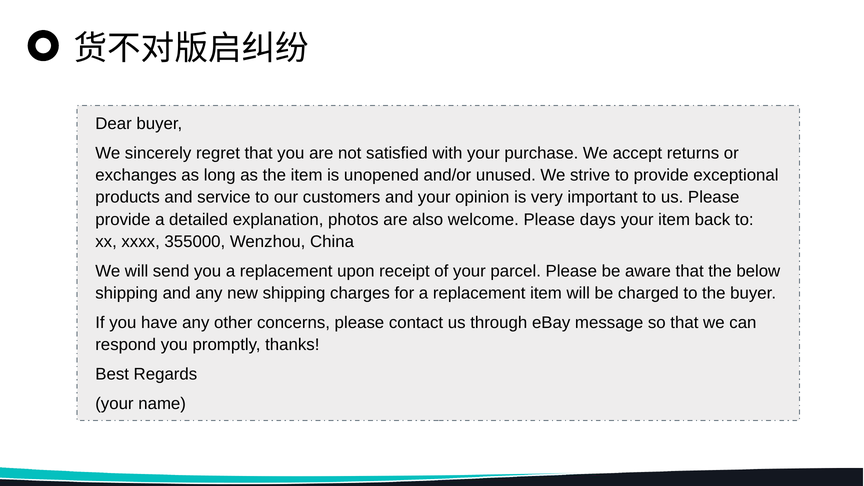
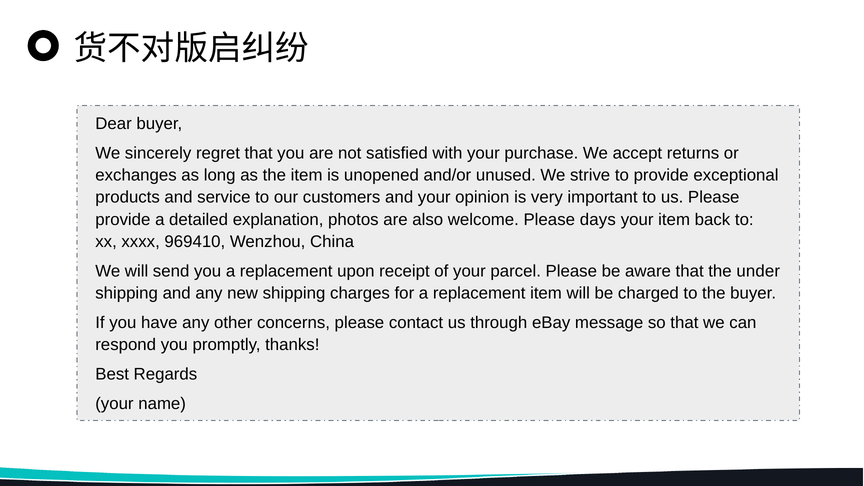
355000: 355000 -> 969410
below: below -> under
